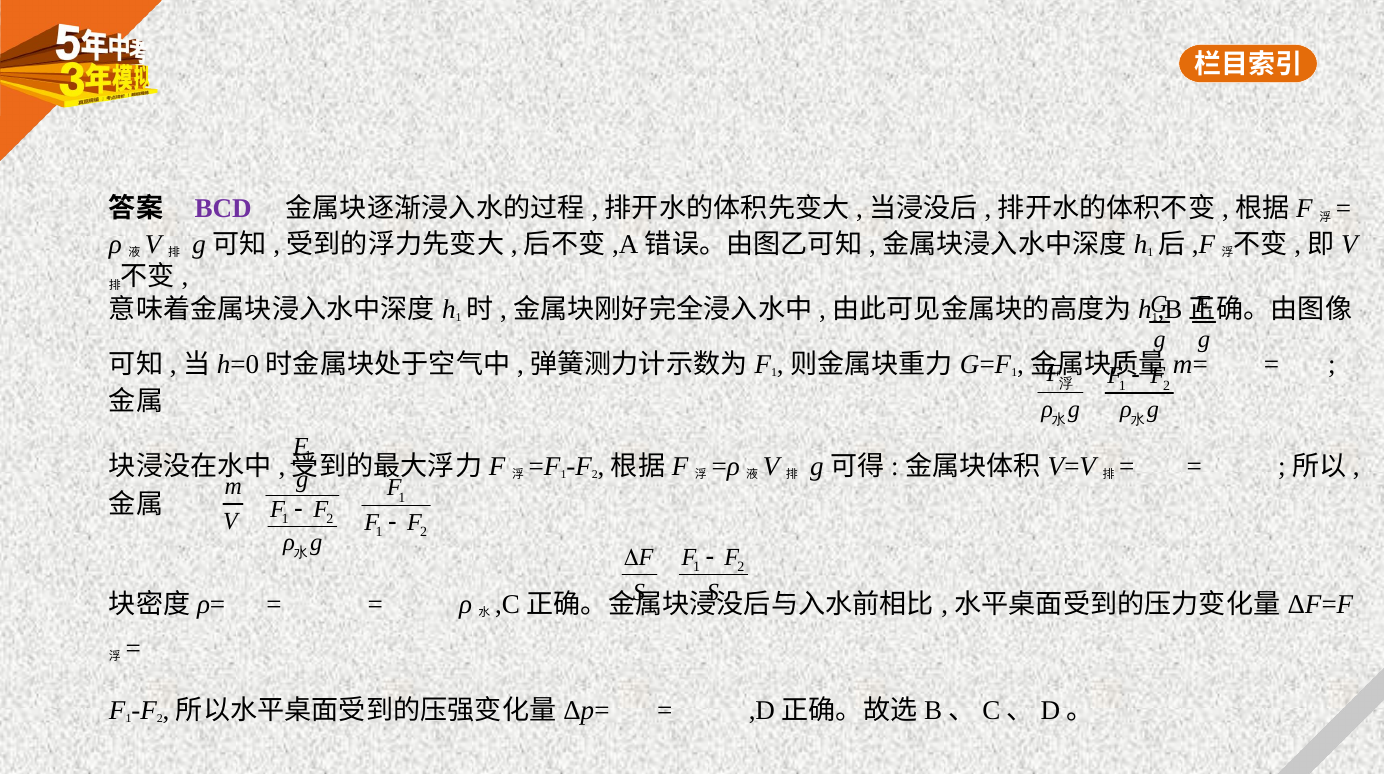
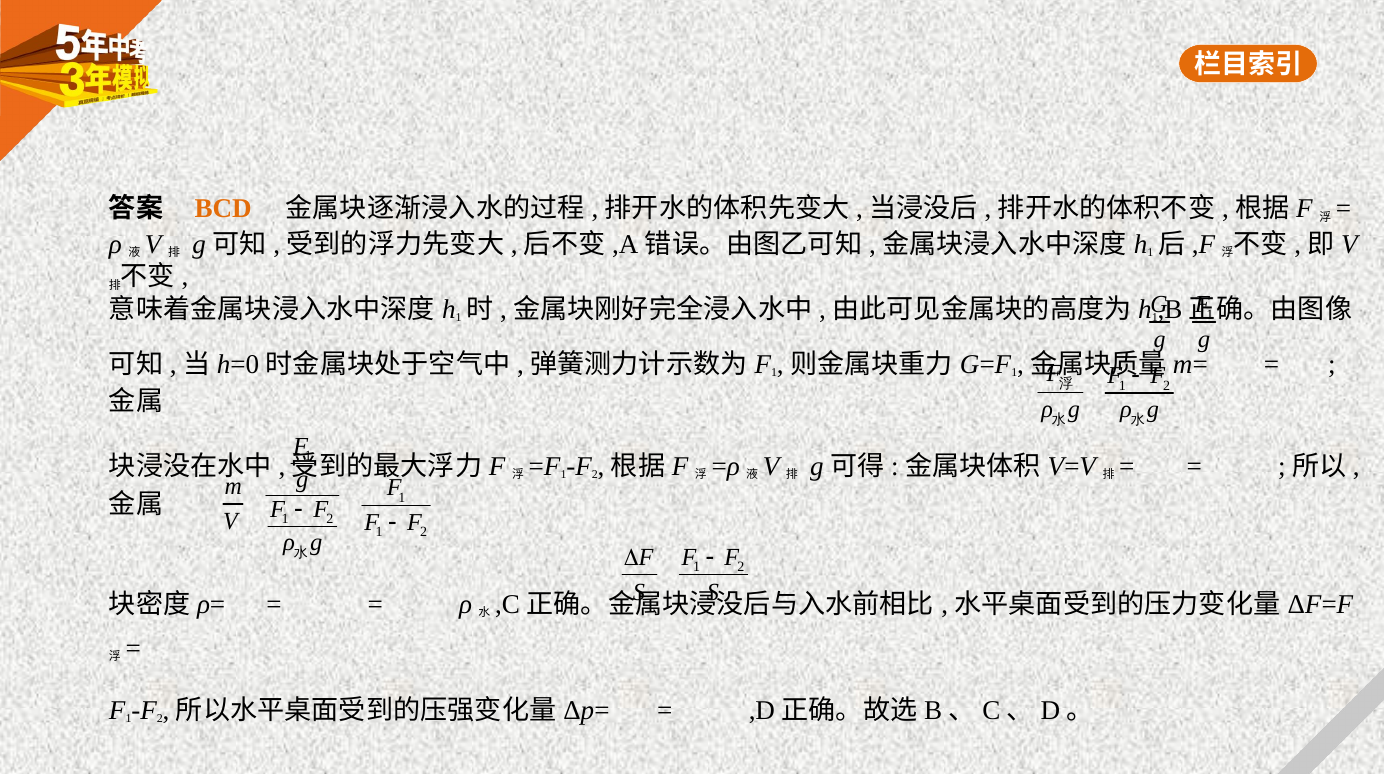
BCD colour: purple -> orange
